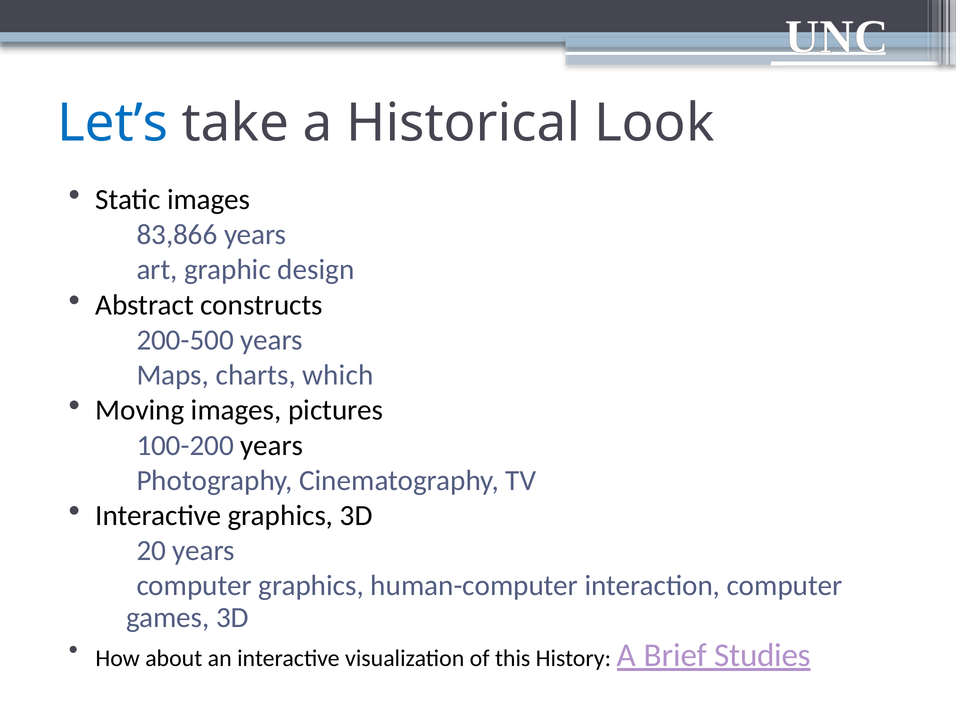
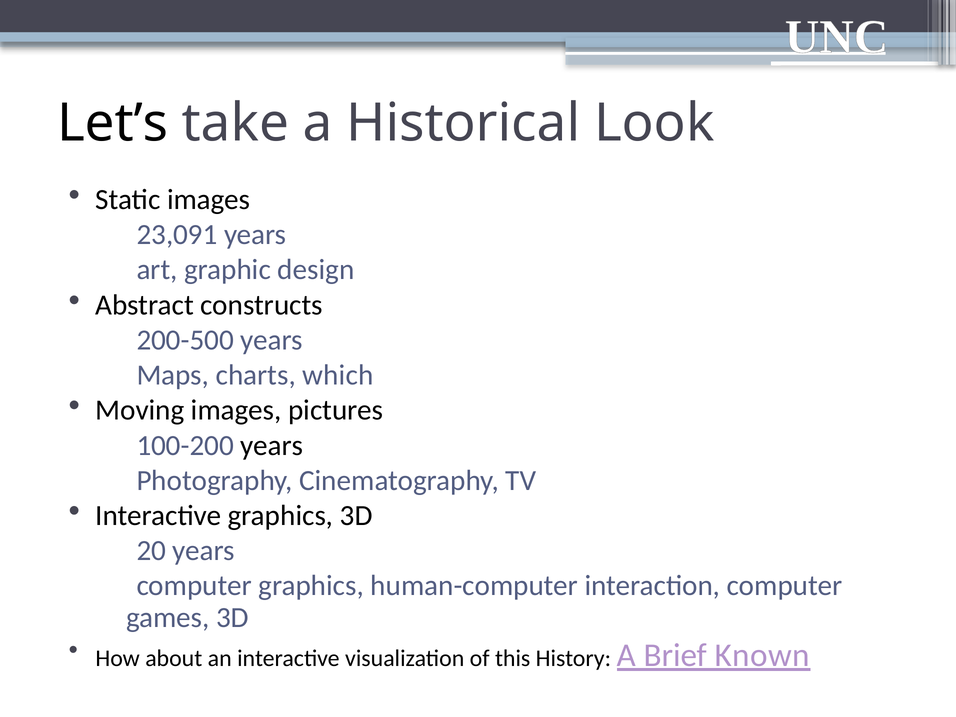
Let’s colour: blue -> black
83,866: 83,866 -> 23,091
Studies: Studies -> Known
